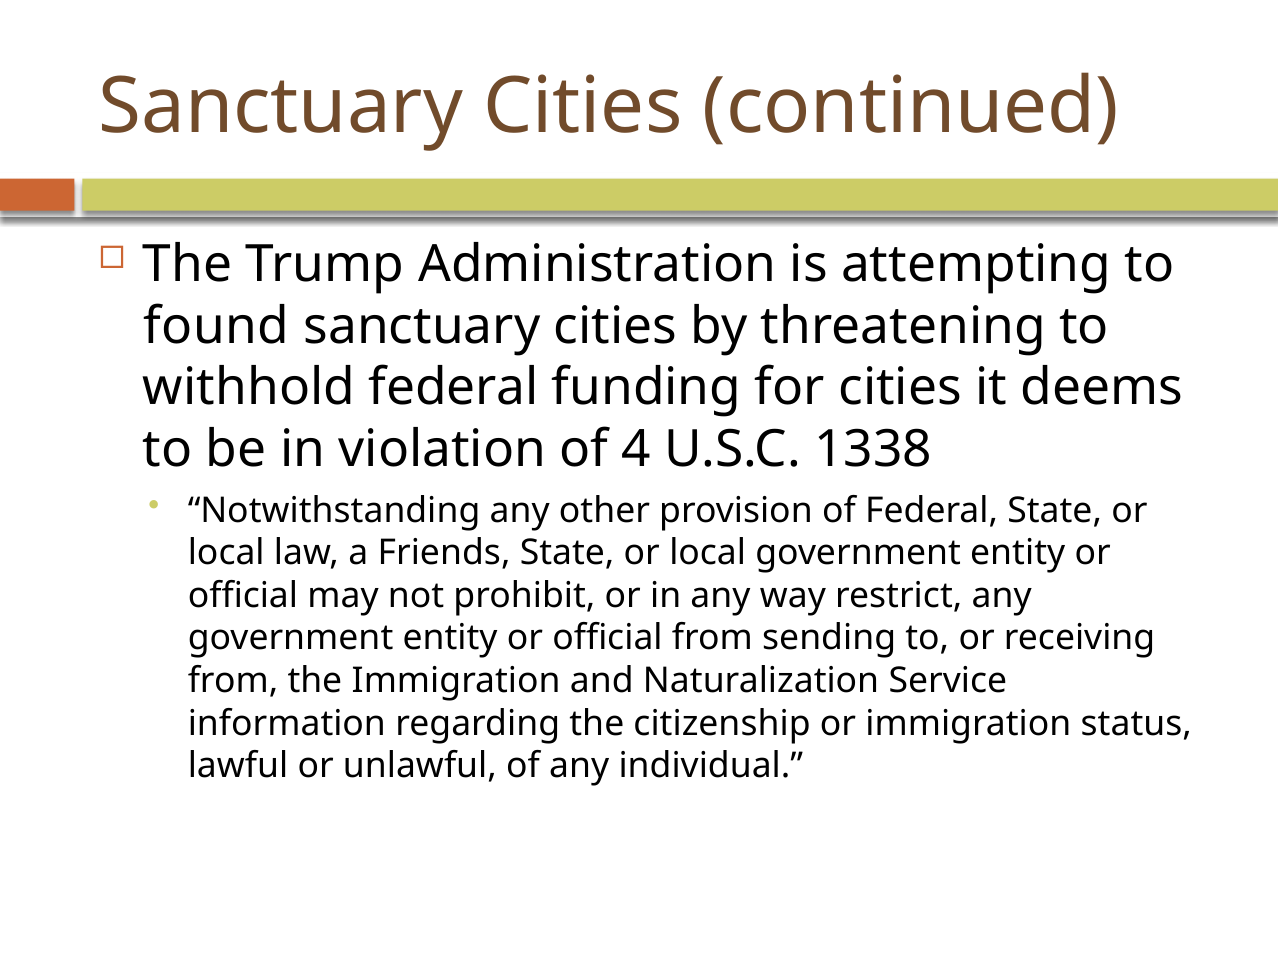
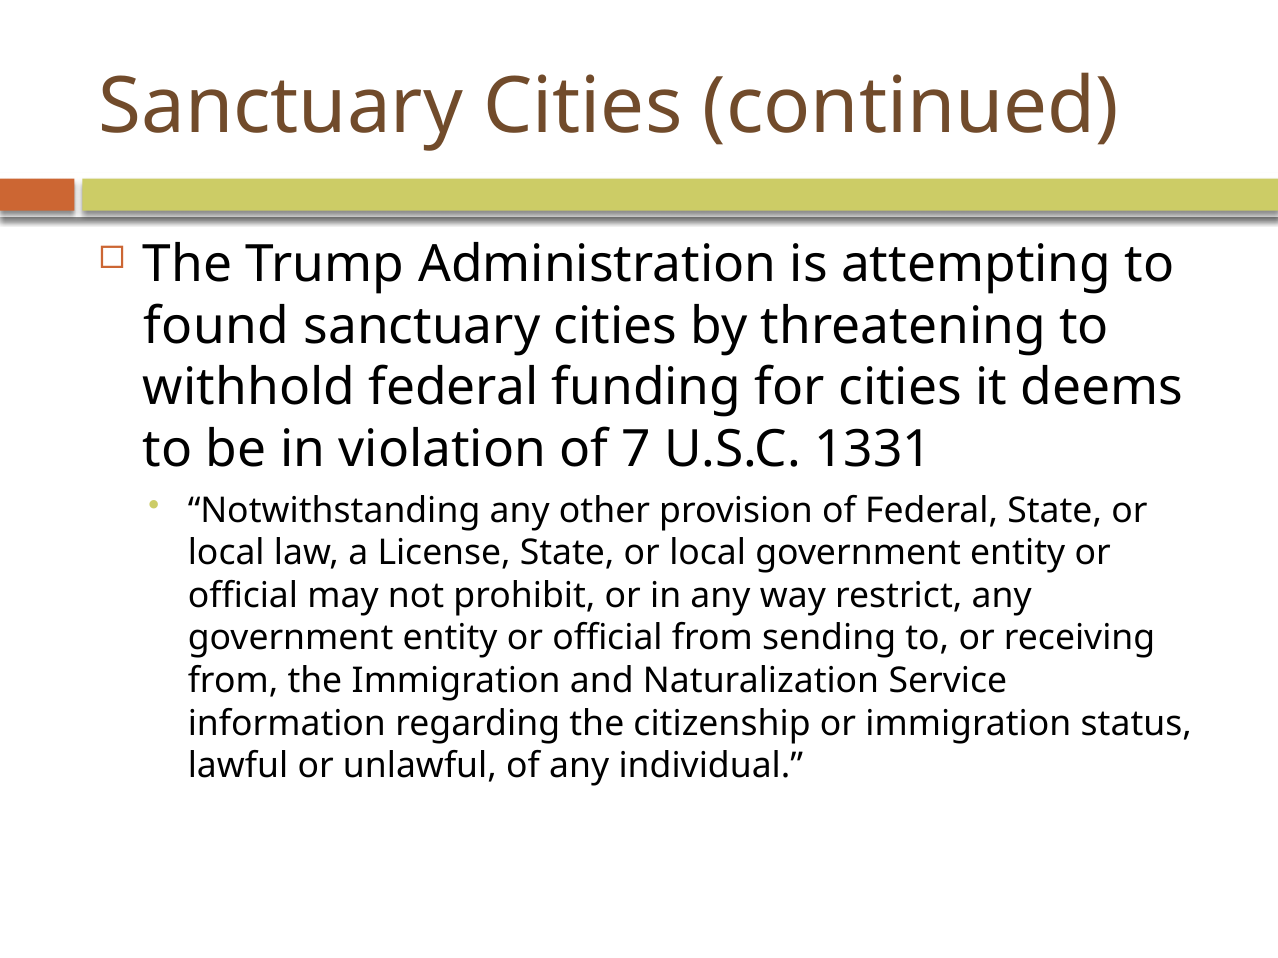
4: 4 -> 7
1338: 1338 -> 1331
Friends: Friends -> License
